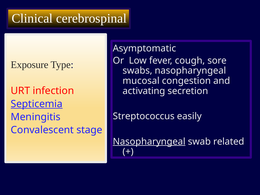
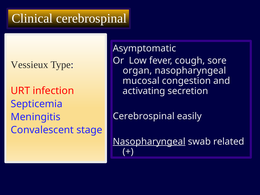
Exposure: Exposure -> Vessieux
swabs: swabs -> organ
Septicemia underline: present -> none
Streptococcus at (144, 116): Streptococcus -> Cerebrospinal
